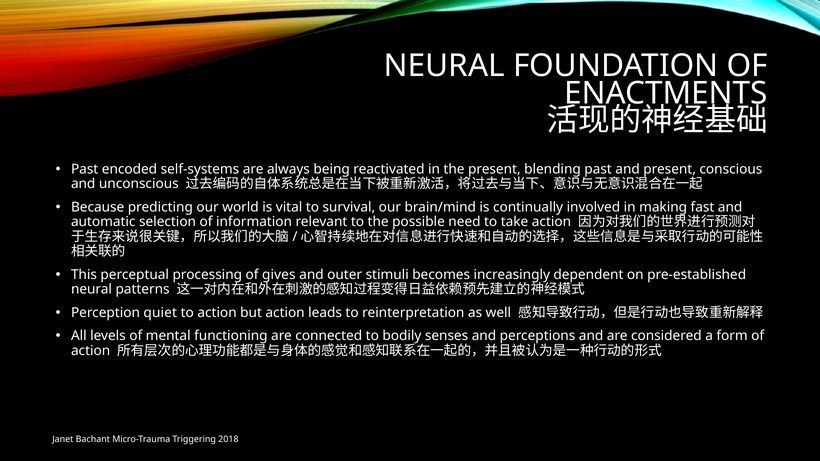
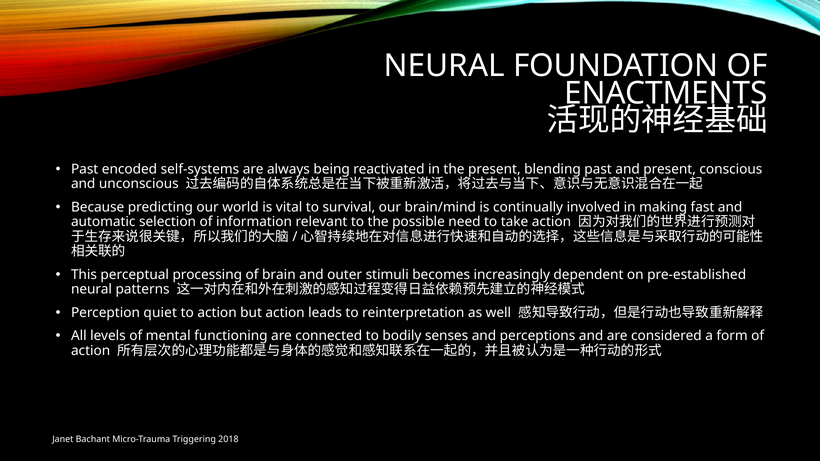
gives: gives -> brain
